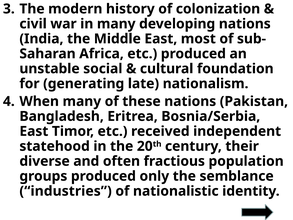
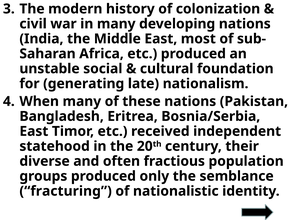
industries: industries -> fracturing
